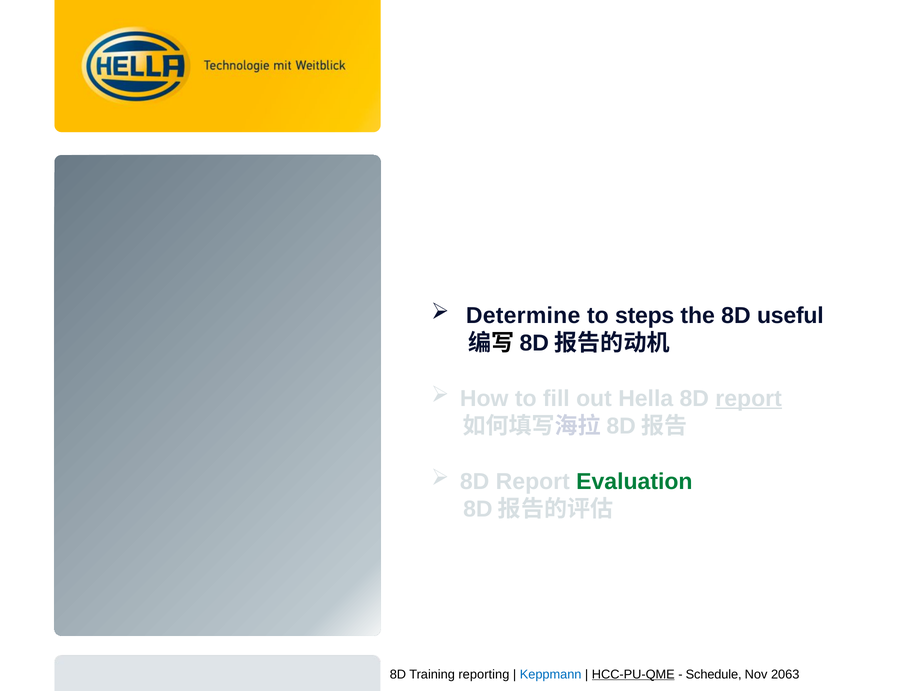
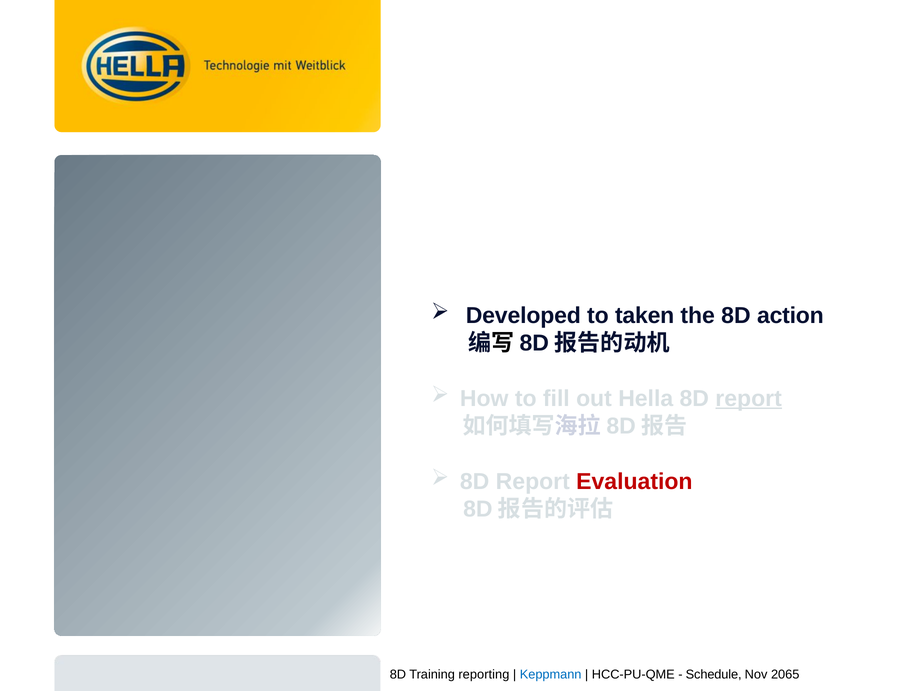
Determine: Determine -> Developed
steps: steps -> taken
useful: useful -> action
Evaluation colour: green -> red
HCC-PU-QME underline: present -> none
2063: 2063 -> 2065
